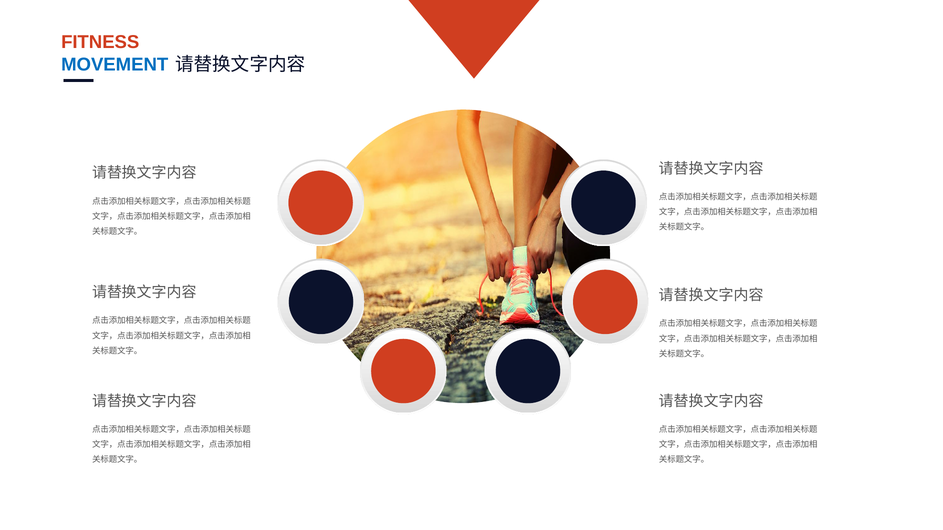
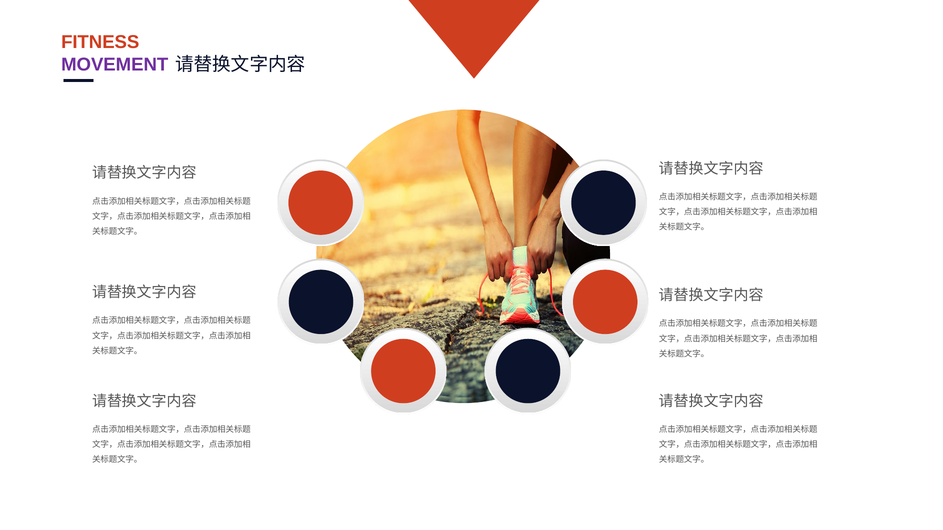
MOVEMENT colour: blue -> purple
